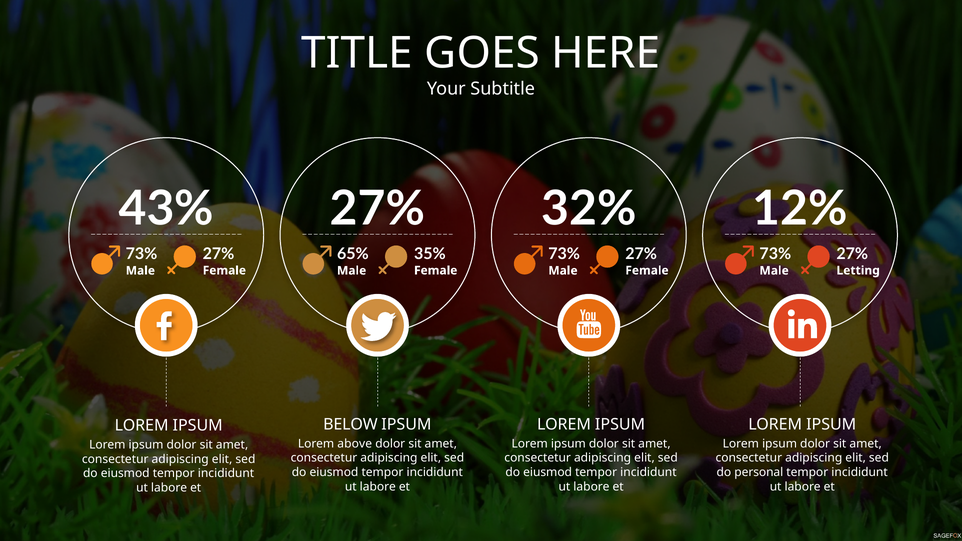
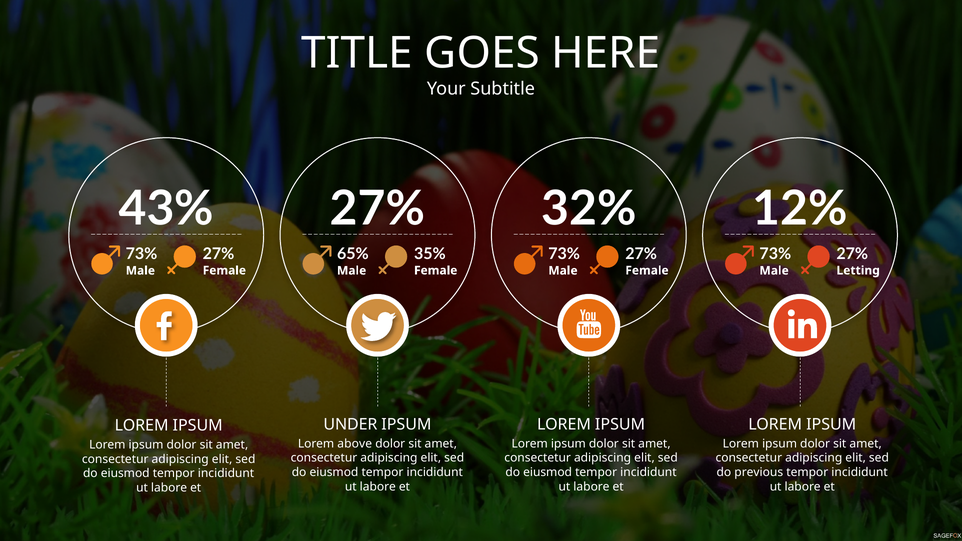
BELOW: BELOW -> UNDER
personal: personal -> previous
